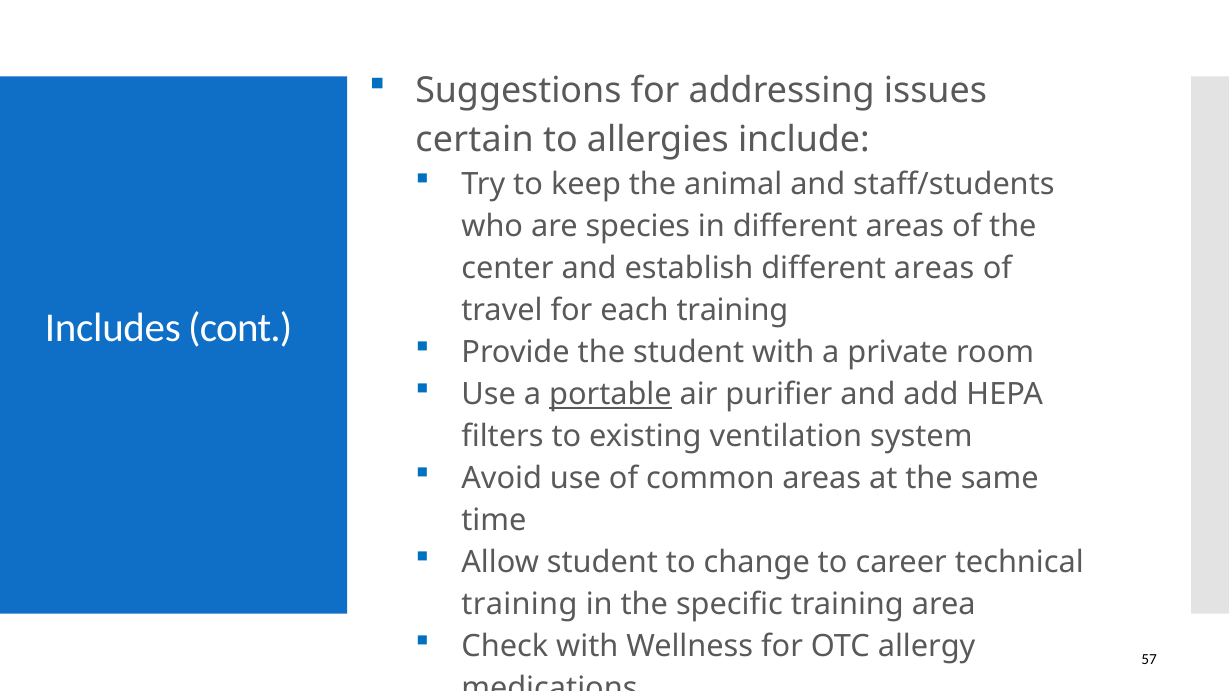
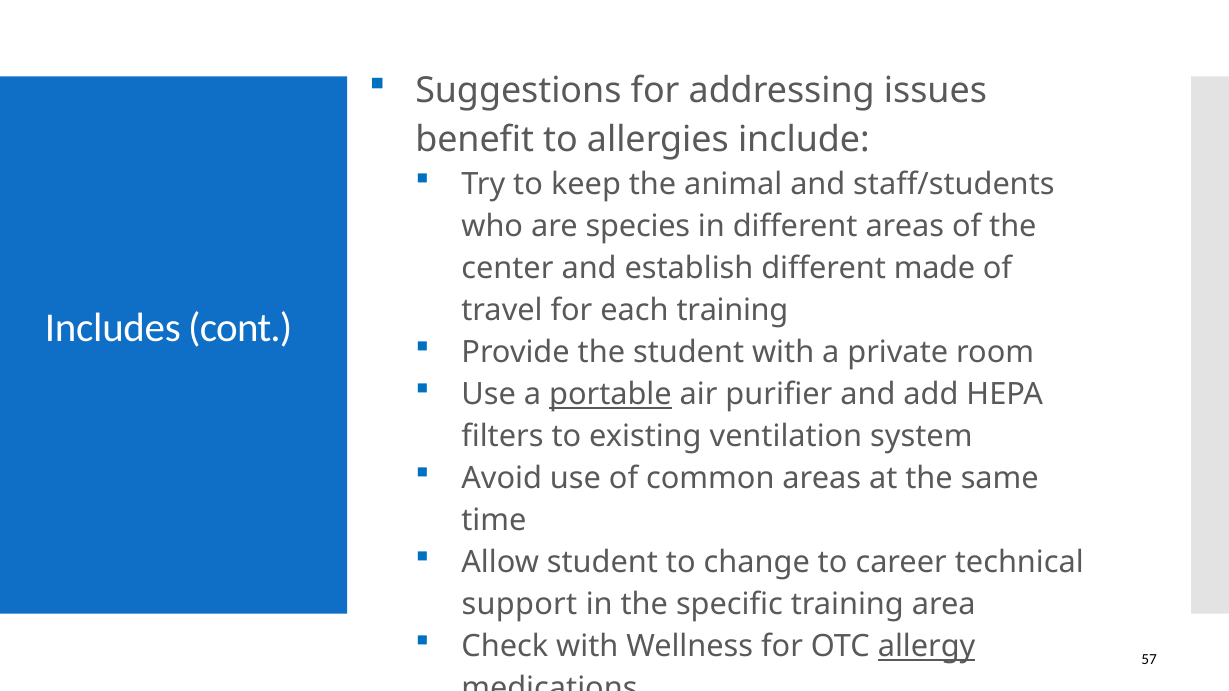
certain: certain -> benefit
establish different areas: areas -> made
training at (519, 605): training -> support
allergy underline: none -> present
